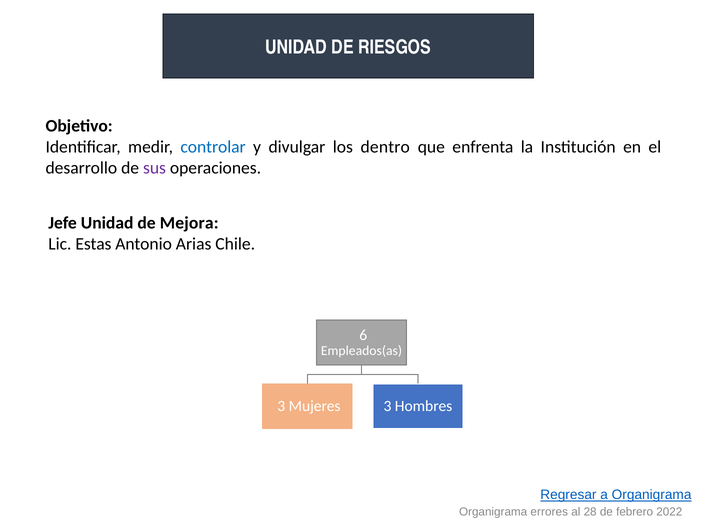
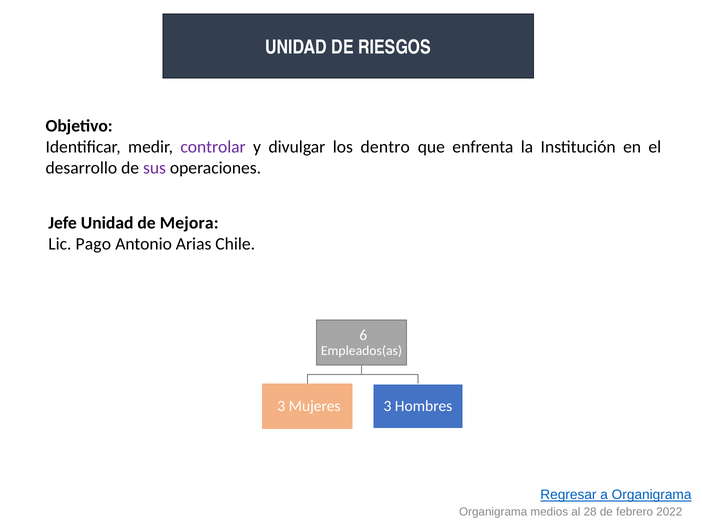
controlar colour: blue -> purple
Estas: Estas -> Pago
errores: errores -> medios
